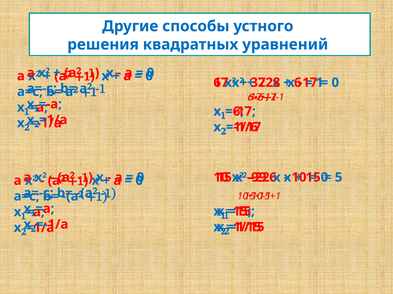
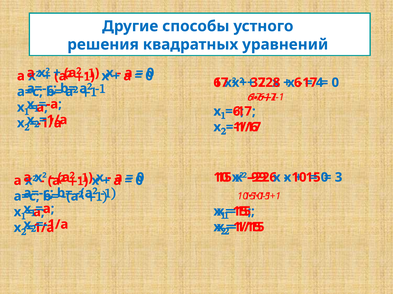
1: 1 -> 4
5: 5 -> 3
